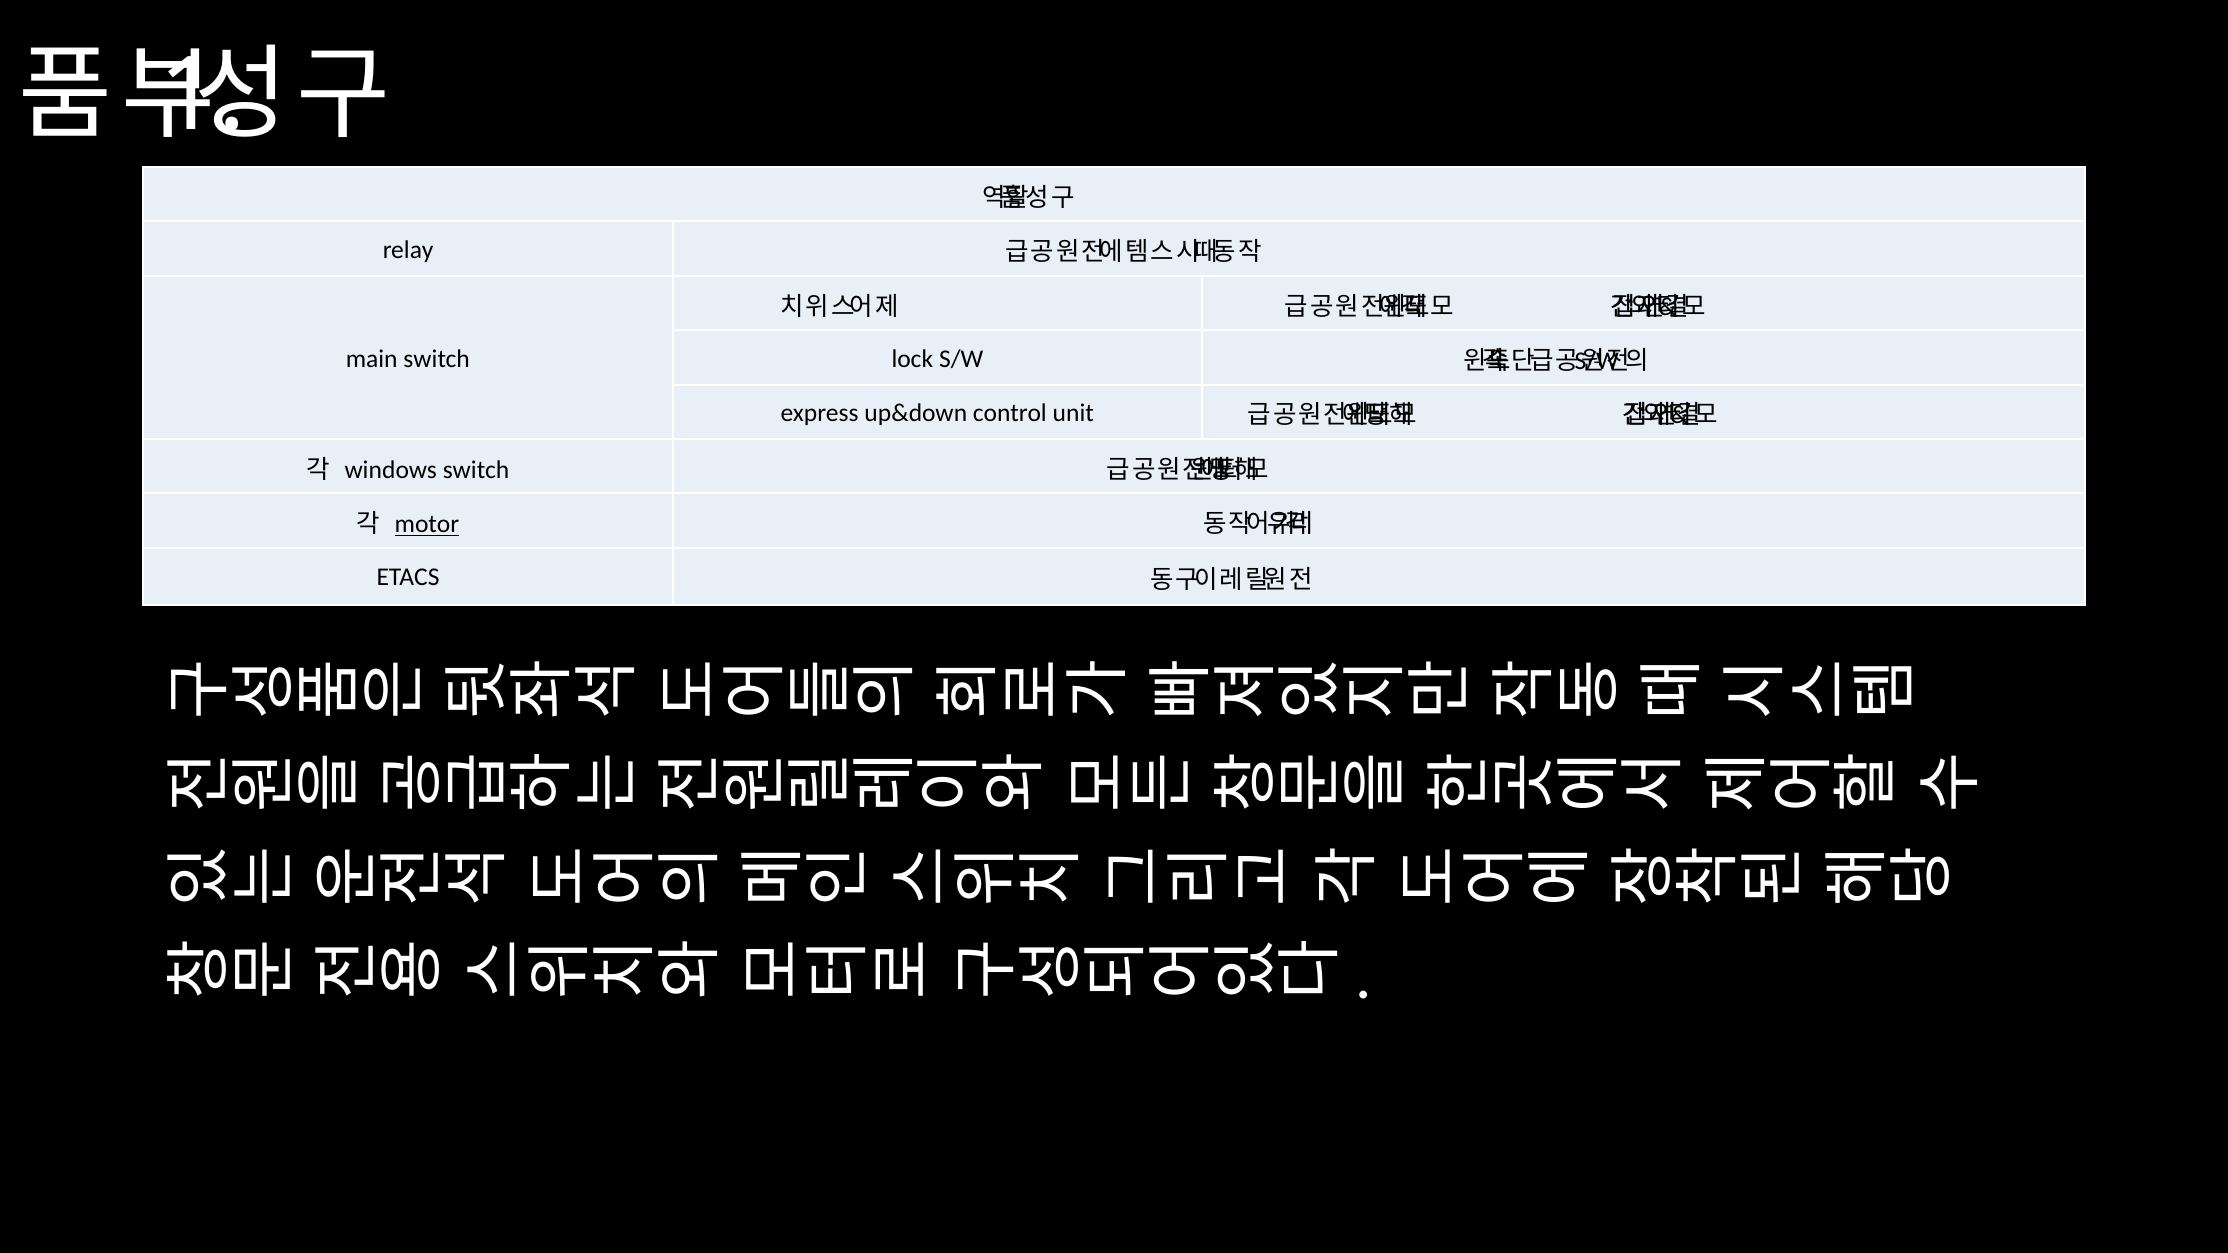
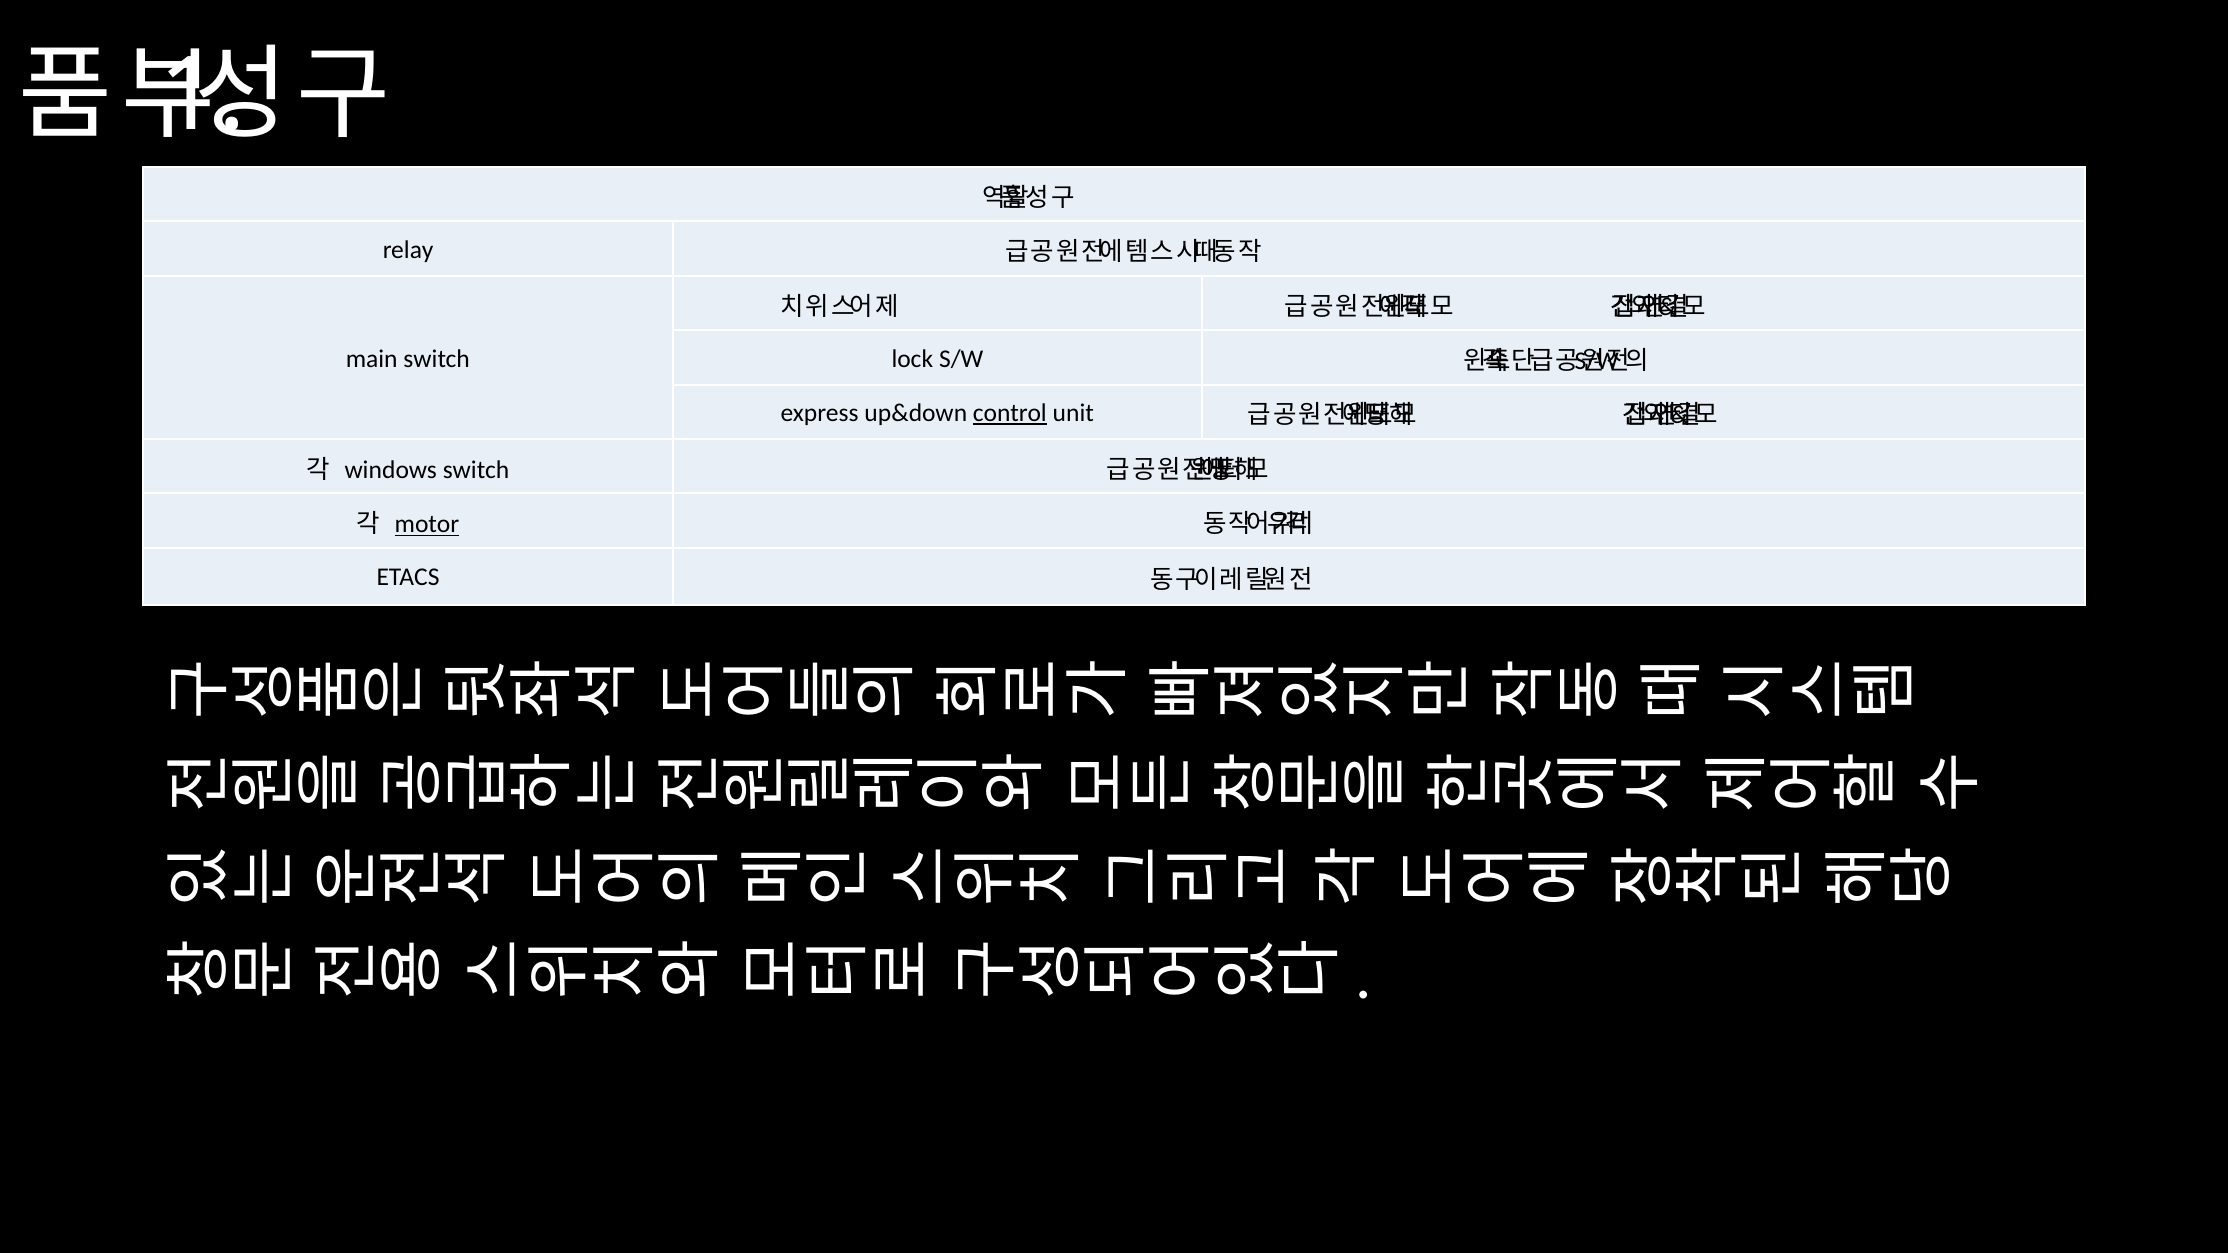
control underline: none -> present
